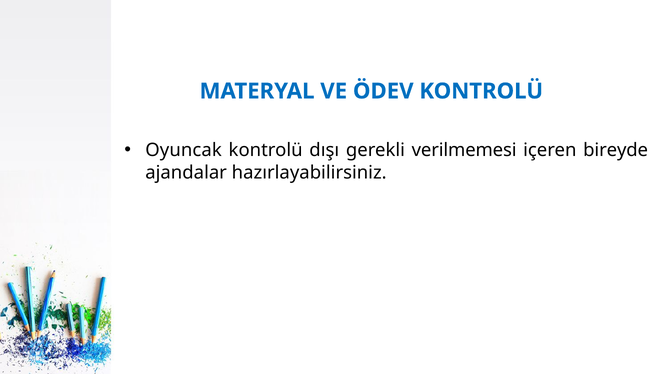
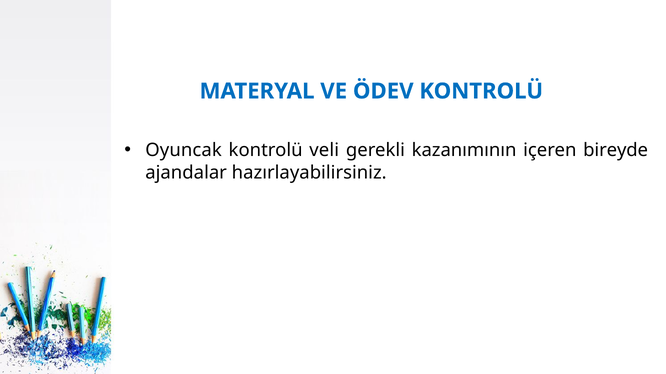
dışı: dışı -> veli
verilmemesi: verilmemesi -> kazanımının
